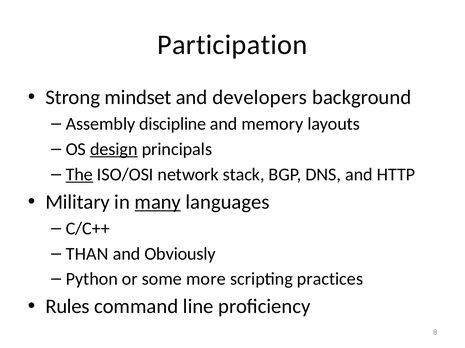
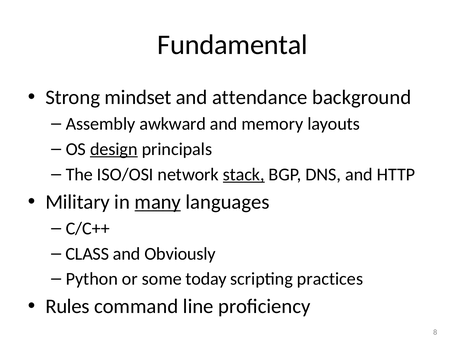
Participation: Participation -> Fundamental
developers: developers -> attendance
discipline: discipline -> awkward
The underline: present -> none
stack underline: none -> present
THAN: THAN -> CLASS
more: more -> today
